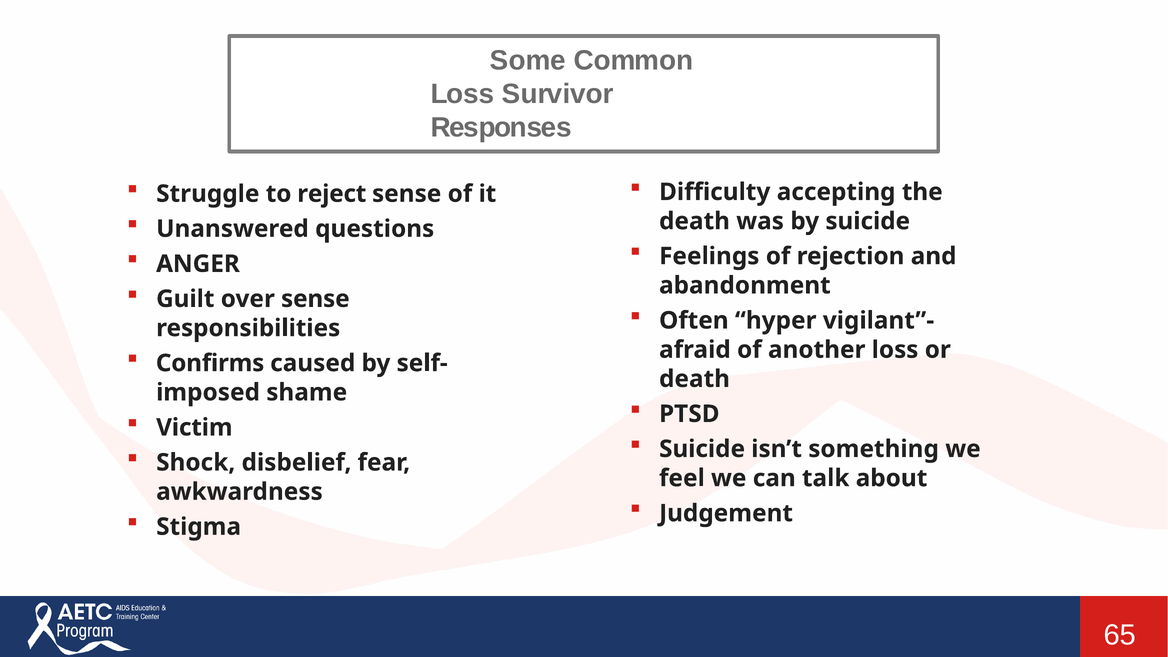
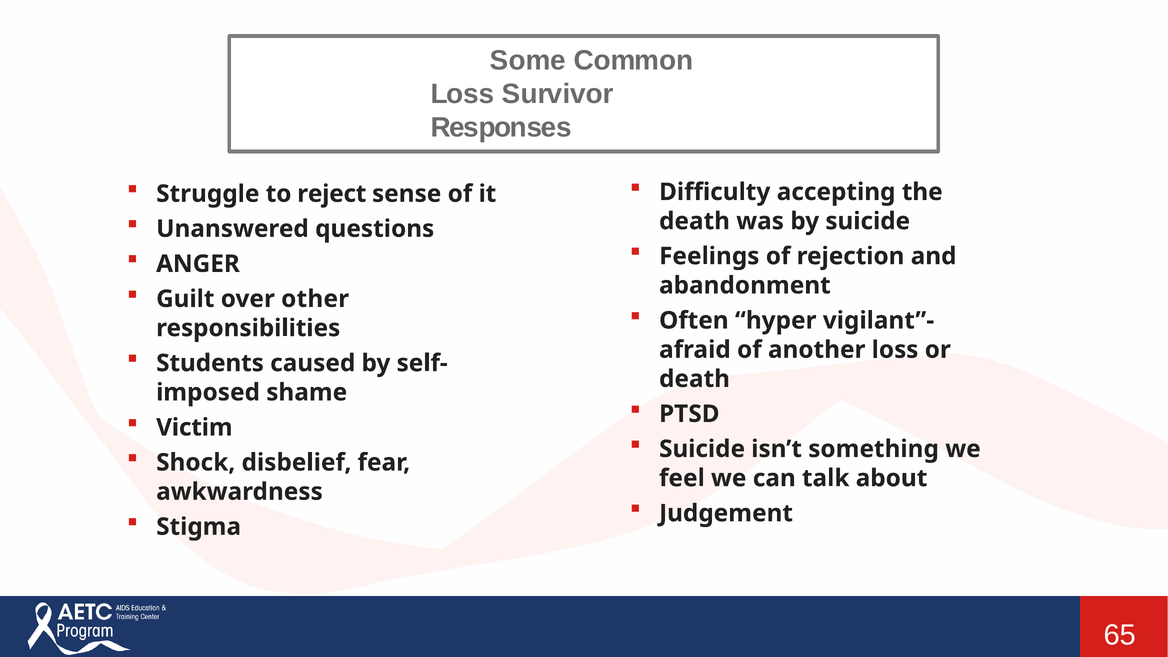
over sense: sense -> other
Confirms: Confirms -> Students
